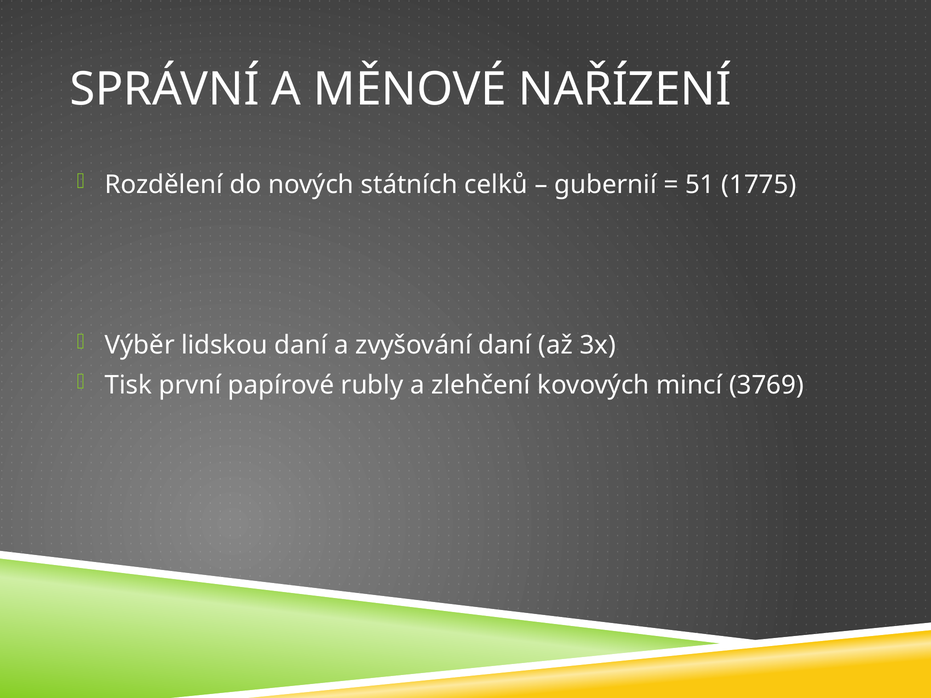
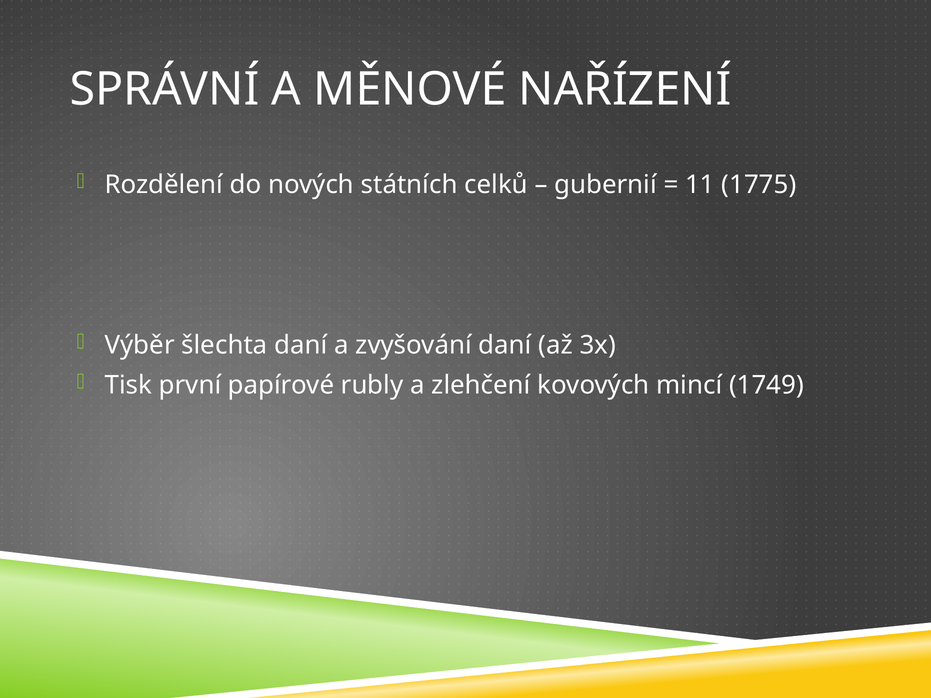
51: 51 -> 11
lidskou: lidskou -> šlechta
3769: 3769 -> 1749
